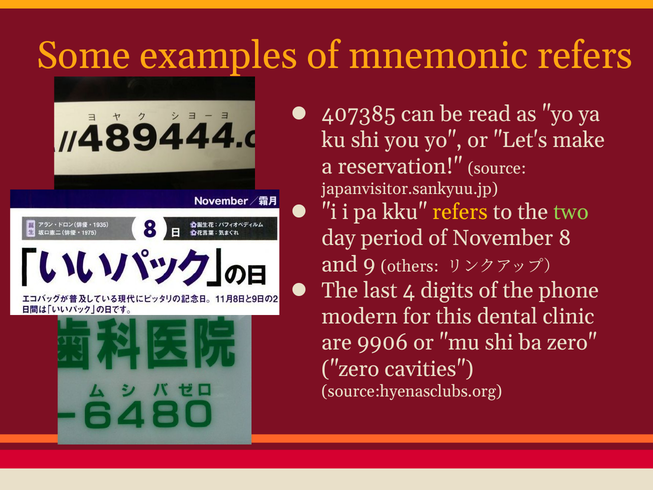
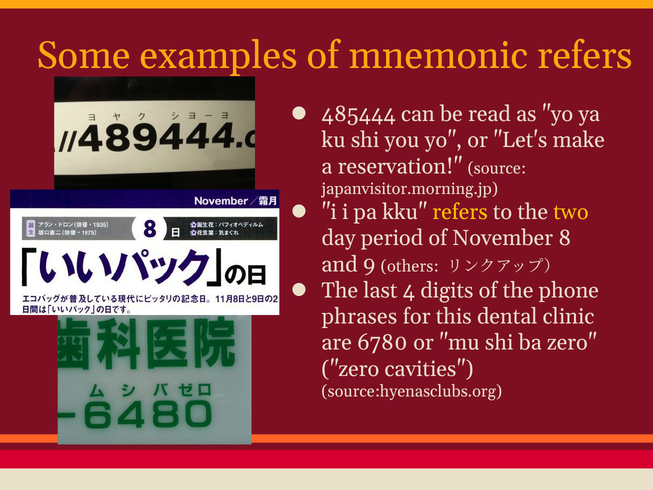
407385: 407385 -> 485444
japanvisitor.sankyuu.jp: japanvisitor.sankyuu.jp -> japanvisitor.morning.jp
two colour: light green -> yellow
modern: modern -> phrases
9906: 9906 -> 6780
